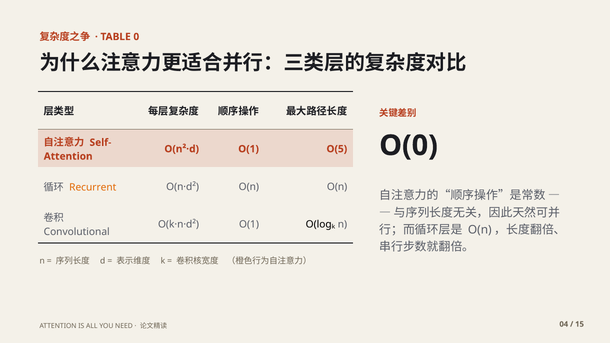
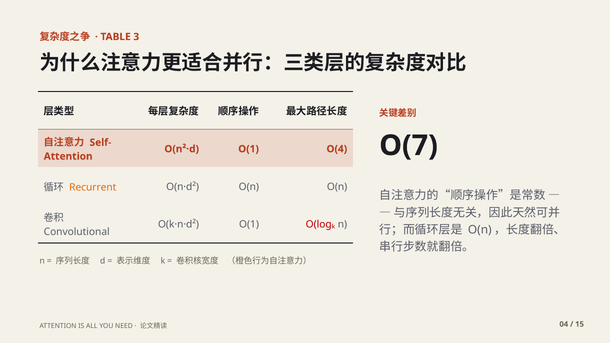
0: 0 -> 3
O(0: O(0 -> O(7
O(5: O(5 -> O(4
O(logₖ colour: black -> red
